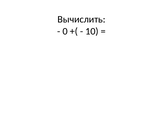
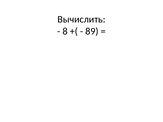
0: 0 -> 8
10: 10 -> 89
